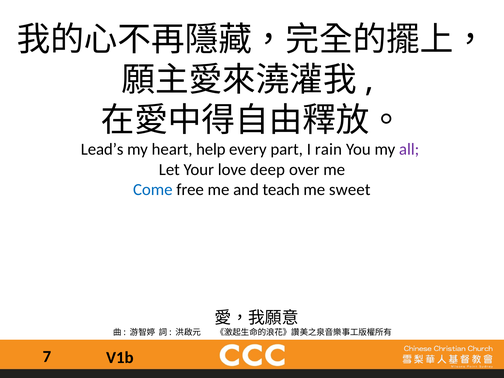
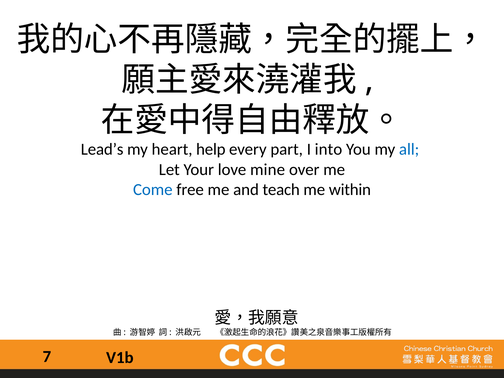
rain: rain -> into
all colour: purple -> blue
deep: deep -> mine
sweet: sweet -> within
